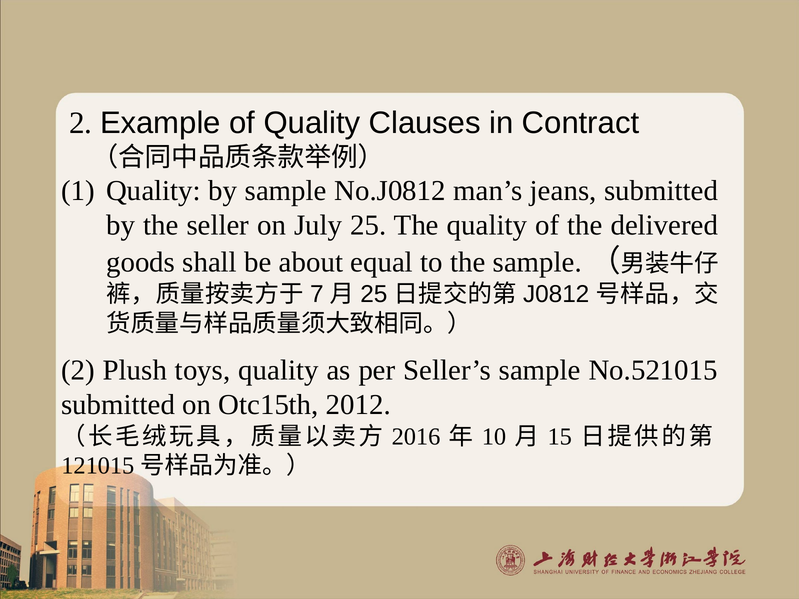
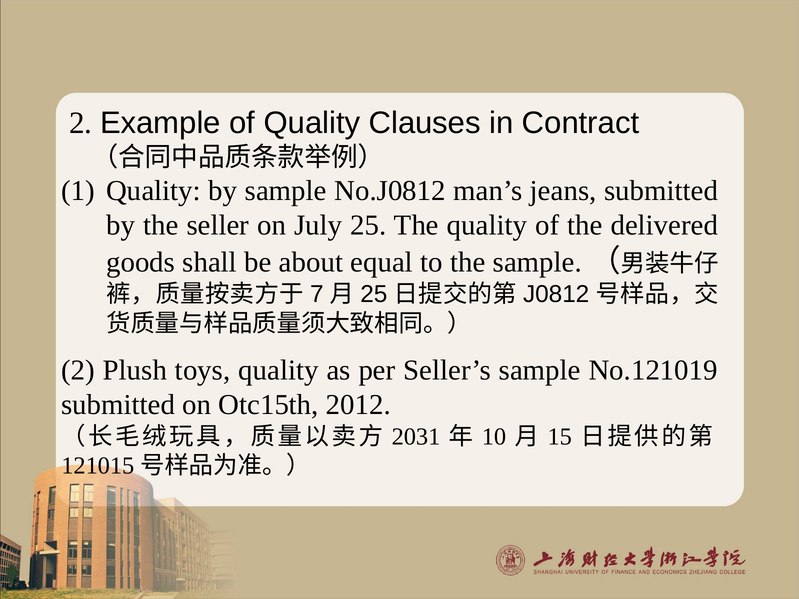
No.521015: No.521015 -> No.121019
2016: 2016 -> 2031
